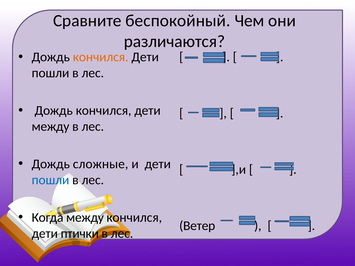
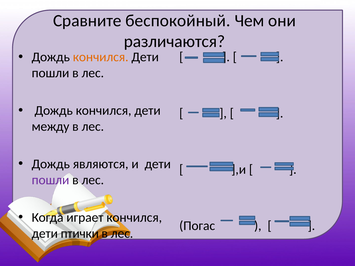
сложные: сложные -> являются
пошли at (50, 180) colour: blue -> purple
Когда между: между -> играет
Ветер: Ветер -> Погас
